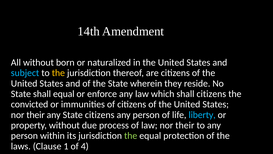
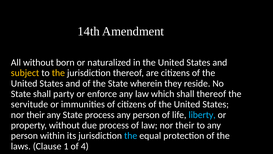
subject colour: light blue -> yellow
shall equal: equal -> party
shall citizens: citizens -> thereof
convicted: convicted -> servitude
State citizens: citizens -> process
the at (131, 135) colour: light green -> light blue
